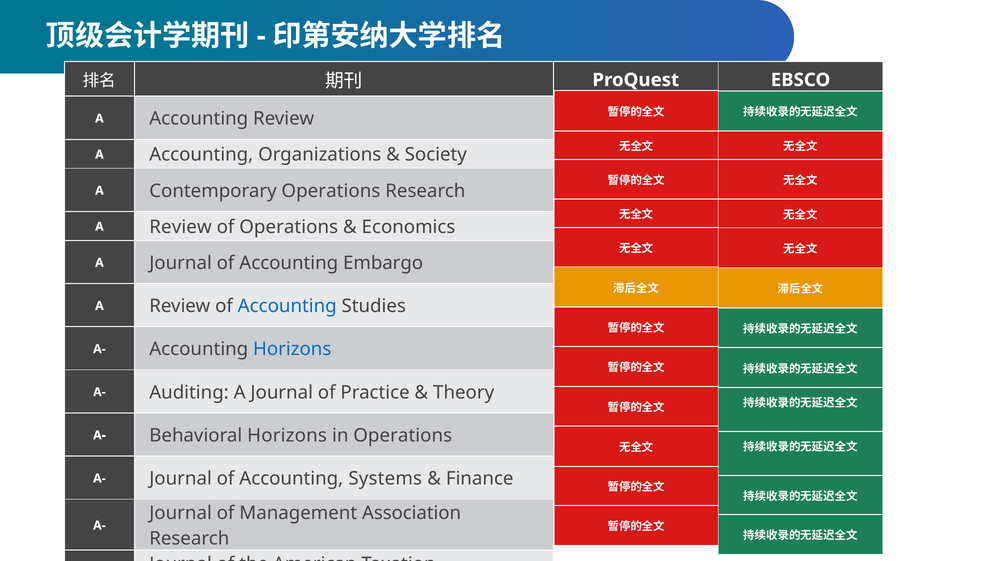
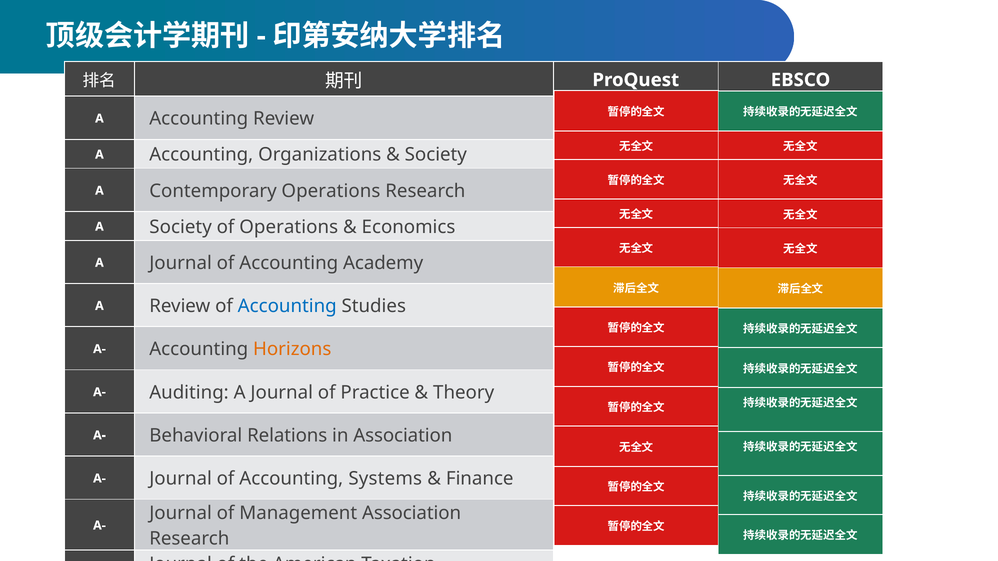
Review at (181, 227): Review -> Society
Accounting Embargo: Embargo -> Academy
Horizons at (292, 349) colour: blue -> orange
Behavioral Horizons: Horizons -> Relations
in Operations: Operations -> Association
